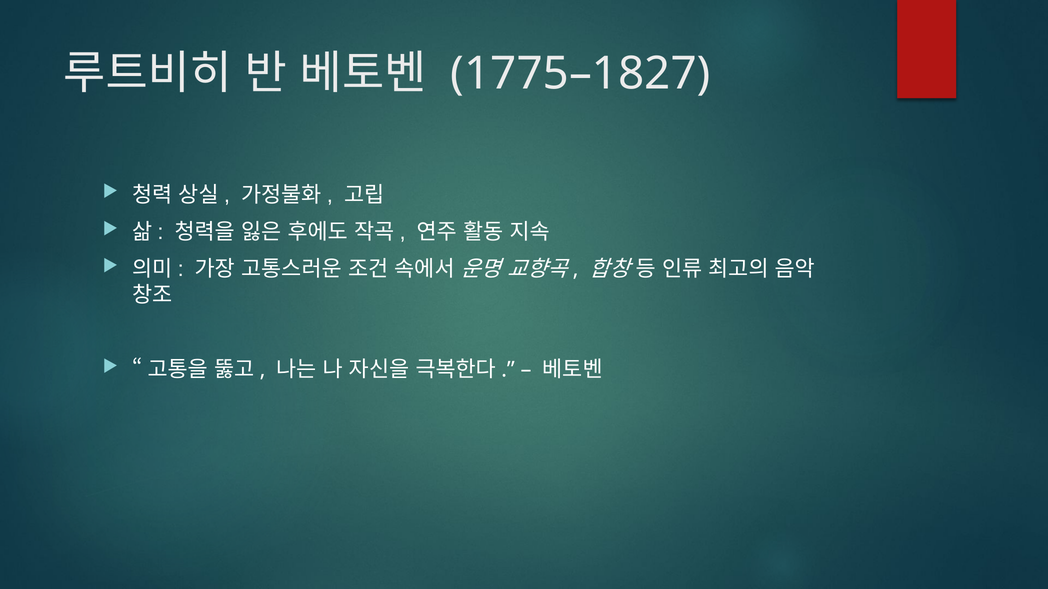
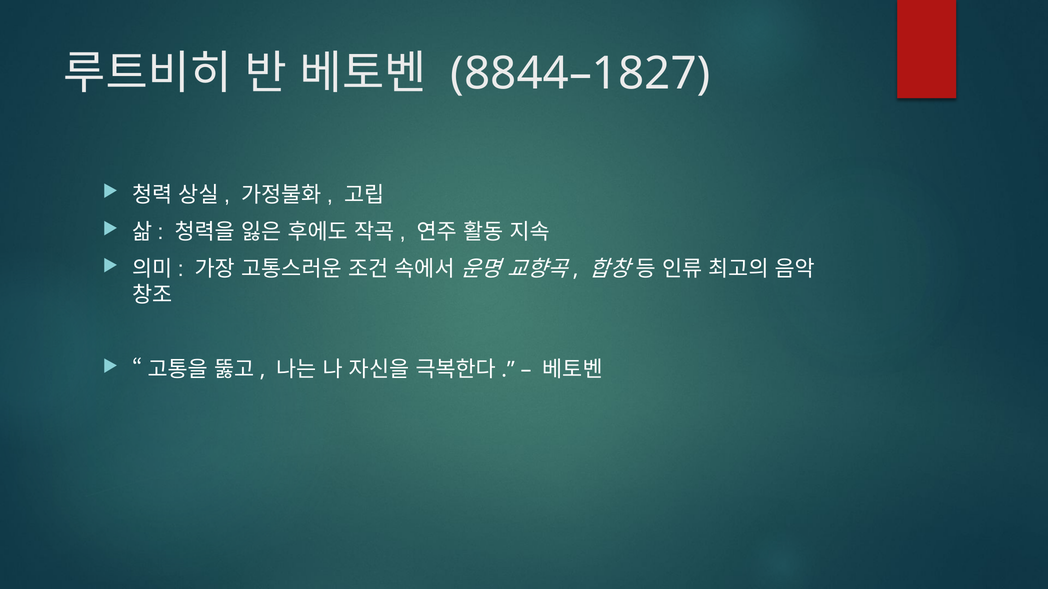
1775–1827: 1775–1827 -> 8844–1827
